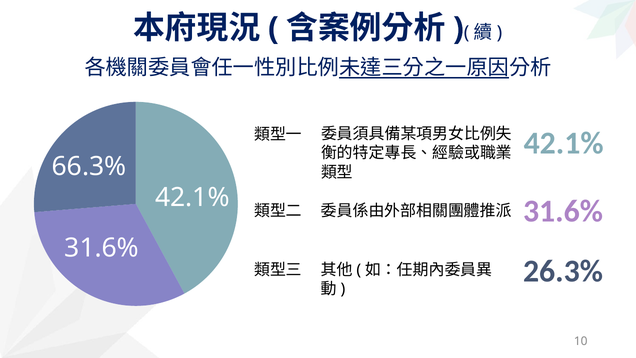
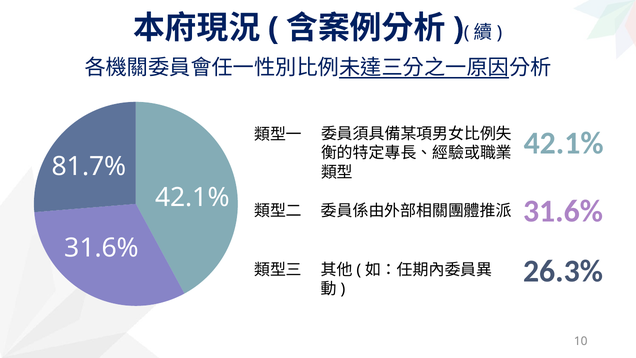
66.3%: 66.3% -> 81.7%
